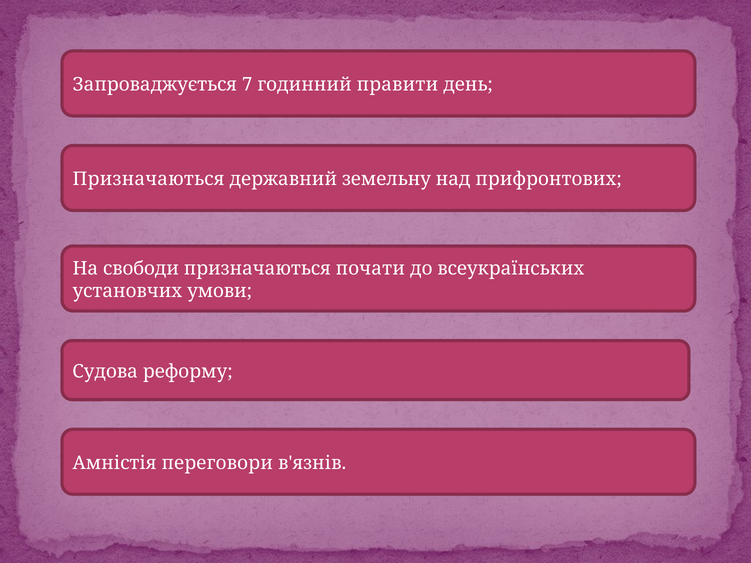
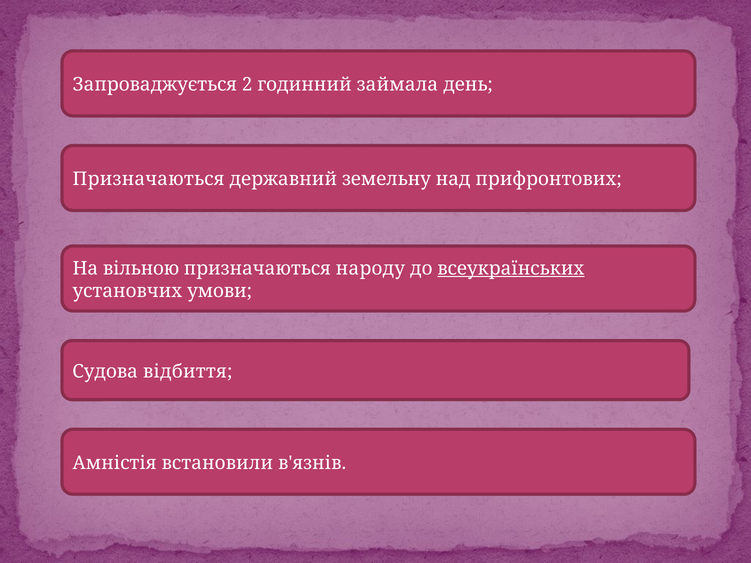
7: 7 -> 2
правити: правити -> займала
свободи: свободи -> вільною
почати: почати -> народу
всеукраїнських underline: none -> present
реформу: реформу -> відбиття
переговори: переговори -> встановили
